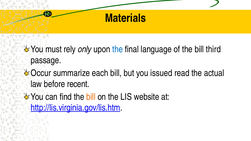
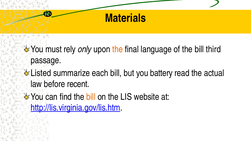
the at (118, 49) colour: blue -> orange
Occur: Occur -> Listed
issued: issued -> battery
